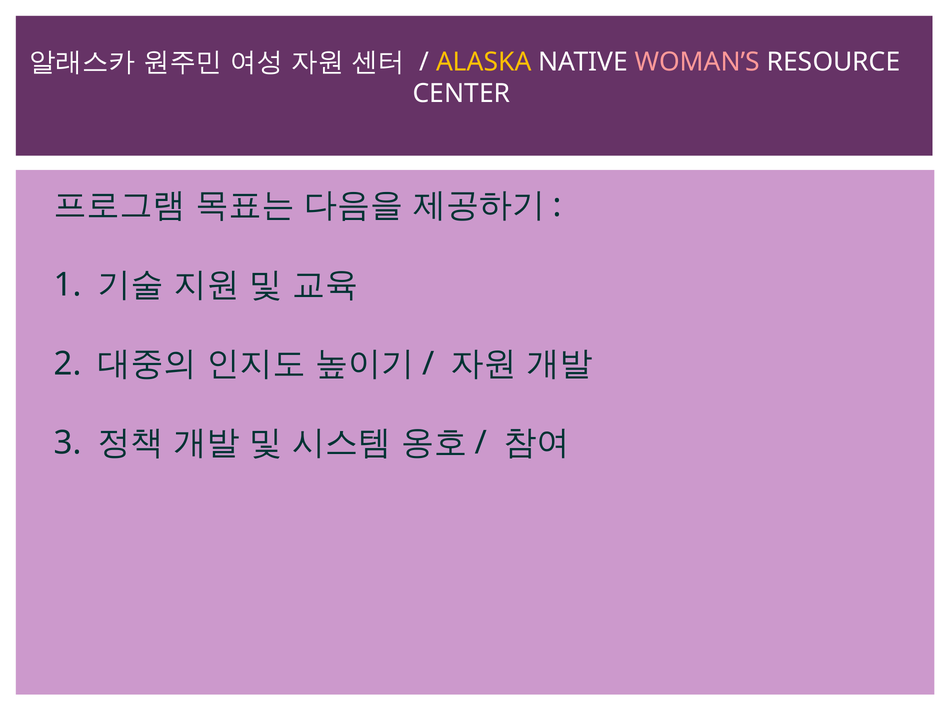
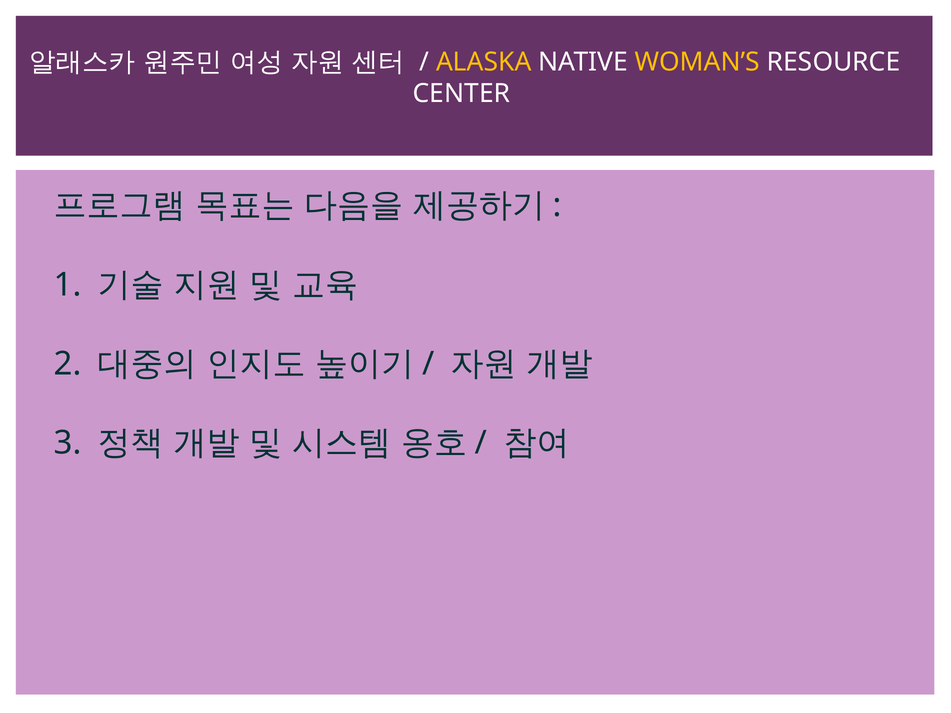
WOMAN’S colour: pink -> yellow
